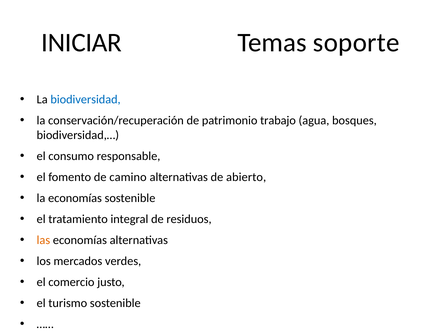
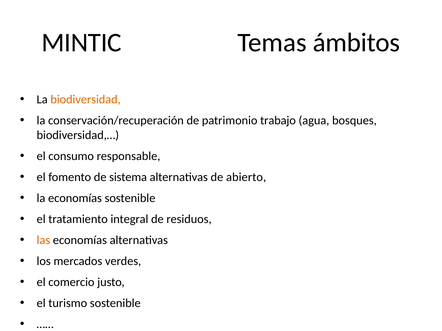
INICIAR: INICIAR -> MINTIC
soporte: soporte -> ámbitos
biodiversidad colour: blue -> orange
camino: camino -> sistema
